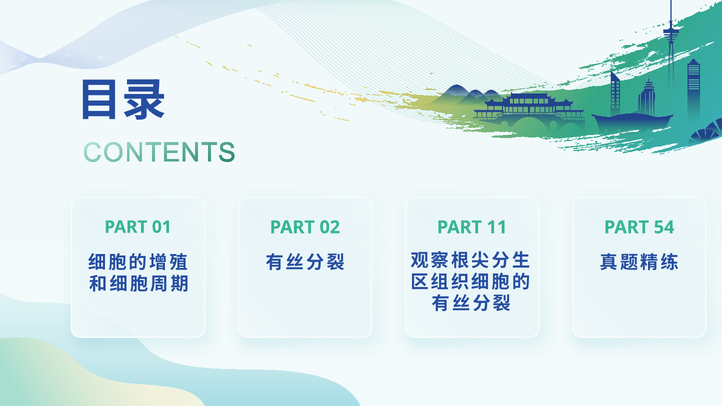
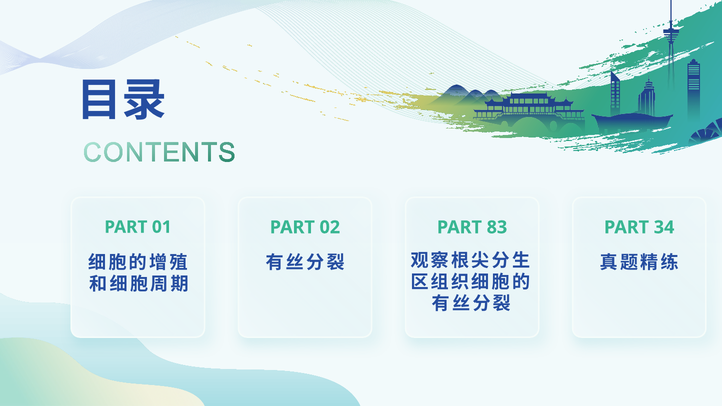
54: 54 -> 34
11: 11 -> 83
